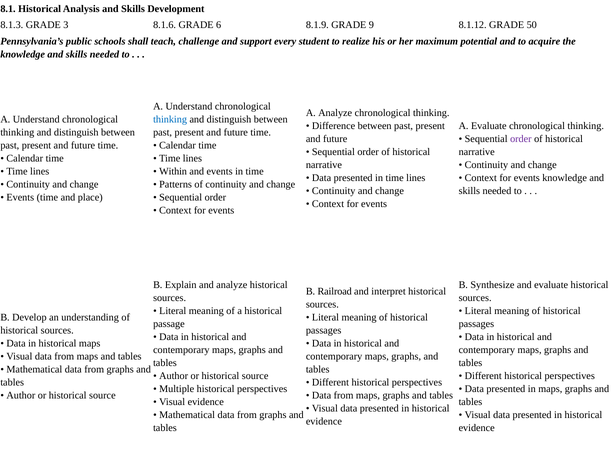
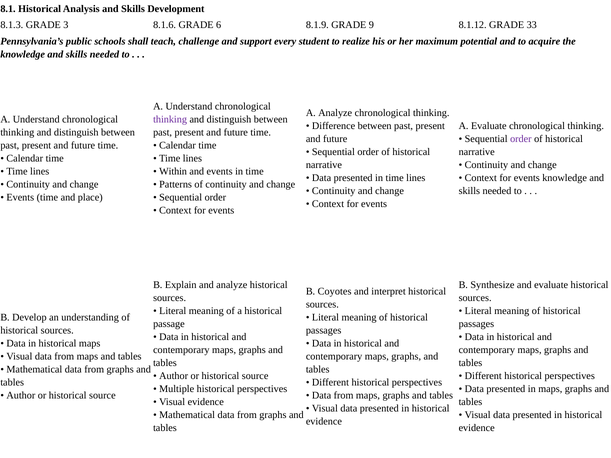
50: 50 -> 33
thinking at (170, 119) colour: blue -> purple
Railroad: Railroad -> Coyotes
